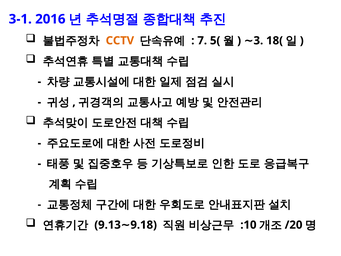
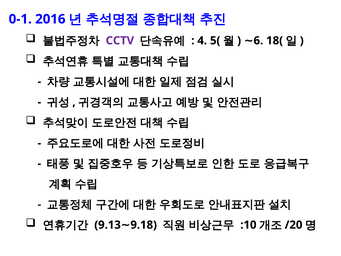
3-1: 3-1 -> 0-1
CCTV colour: orange -> purple
7: 7 -> 4
3: 3 -> 6
